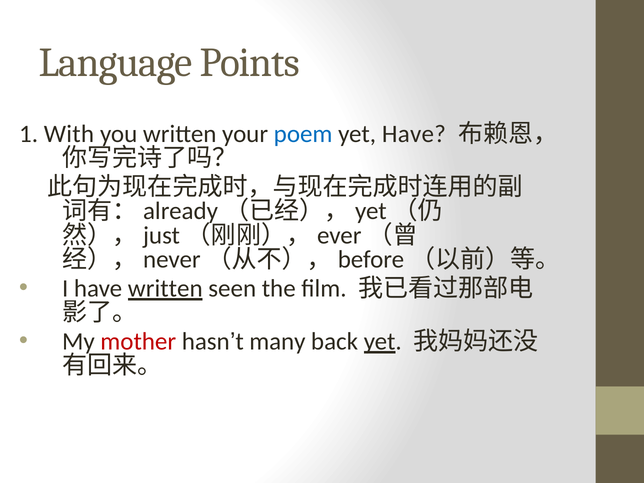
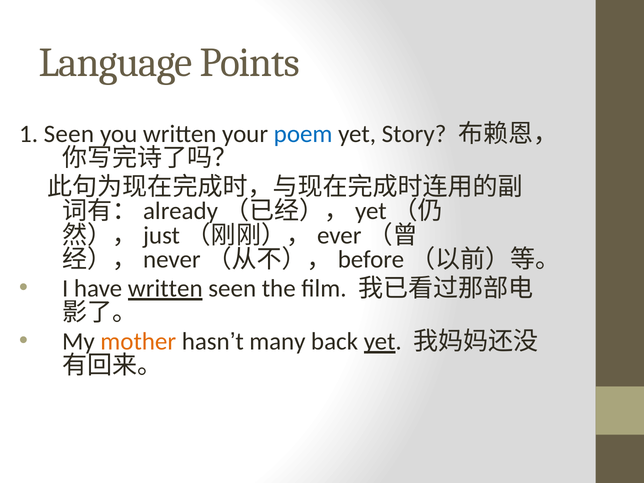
1 With: With -> Seen
yet Have: Have -> Story
mother colour: red -> orange
